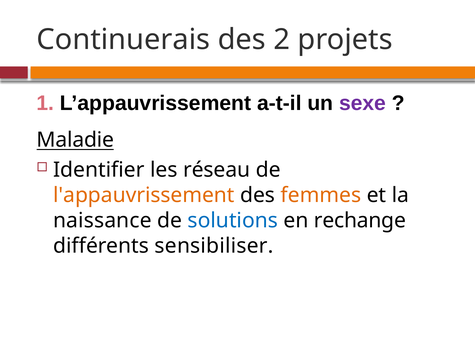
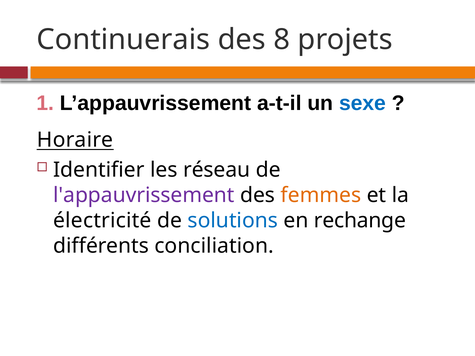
2: 2 -> 8
sexe colour: purple -> blue
Maladie: Maladie -> Horaire
l'appauvrissement colour: orange -> purple
naissance: naissance -> électricité
sensibiliser: sensibiliser -> conciliation
